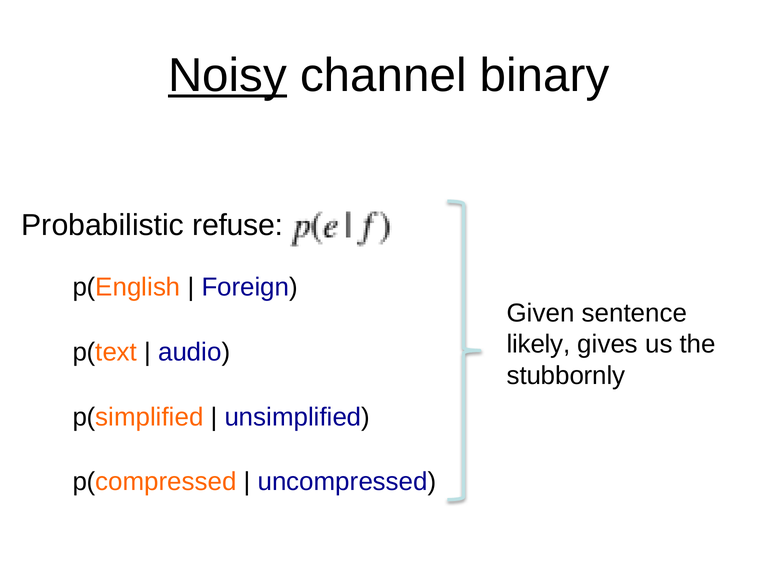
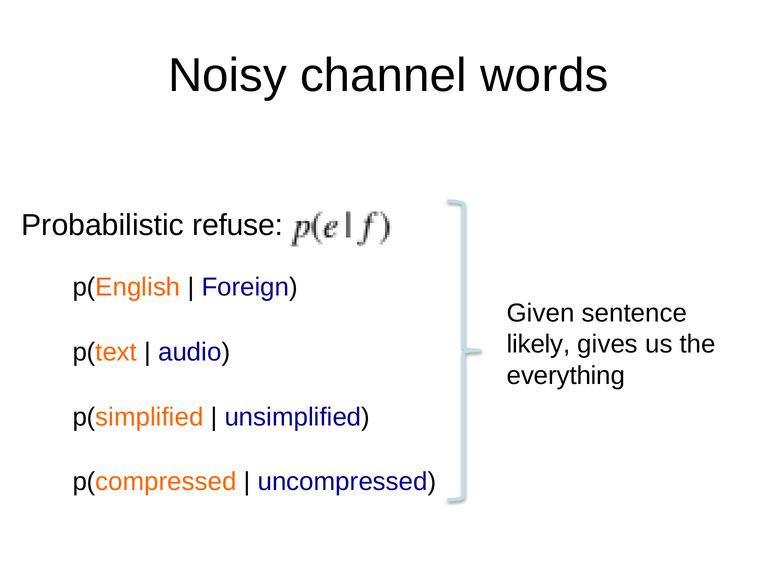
Noisy underline: present -> none
binary: binary -> words
stubbornly: stubbornly -> everything
